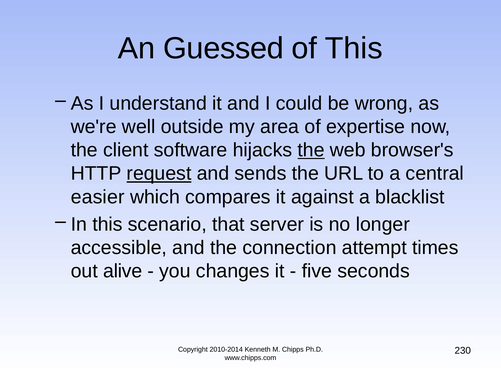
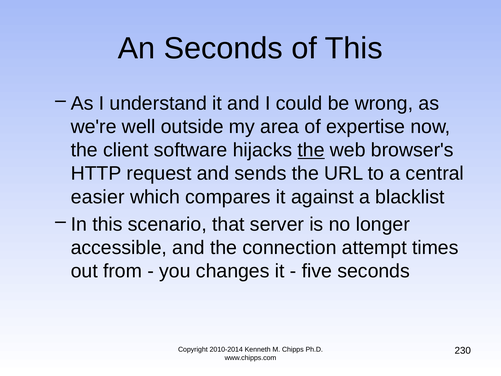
An Guessed: Guessed -> Seconds
request underline: present -> none
alive: alive -> from
